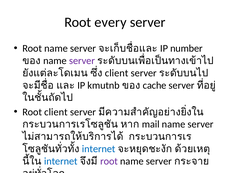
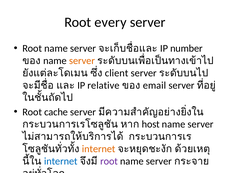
server at (82, 61) colour: purple -> orange
kmutnb: kmutnb -> relative
cache: cache -> email
Root client: client -> cache
mail: mail -> host
internet at (99, 148) colour: blue -> orange
